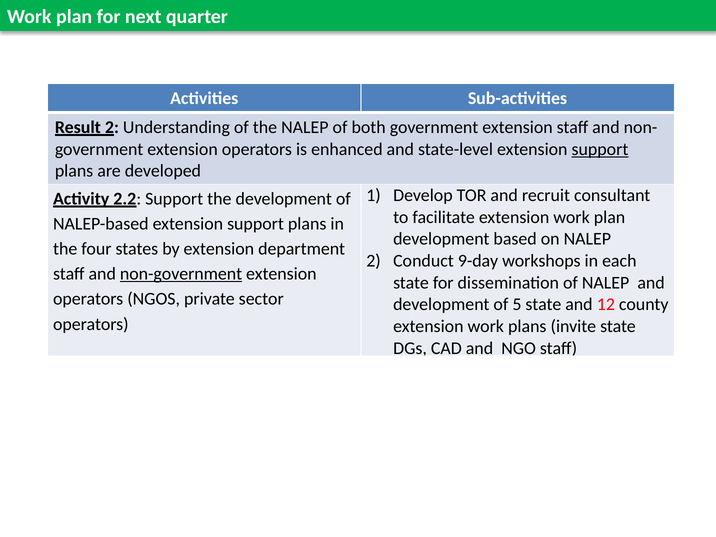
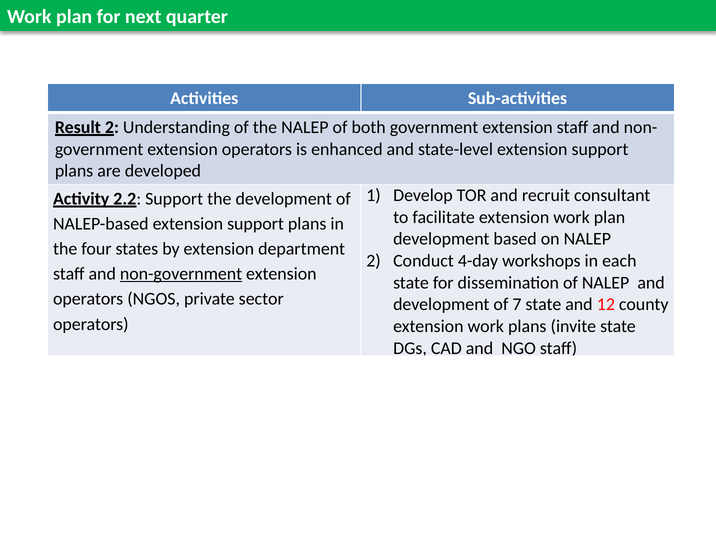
support at (600, 149) underline: present -> none
9-day: 9-day -> 4-day
5: 5 -> 7
